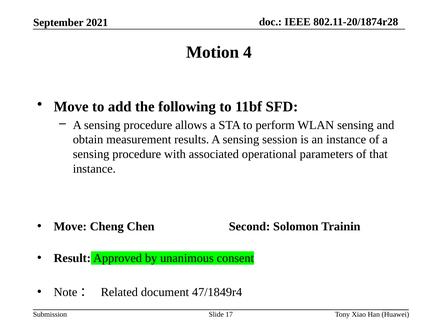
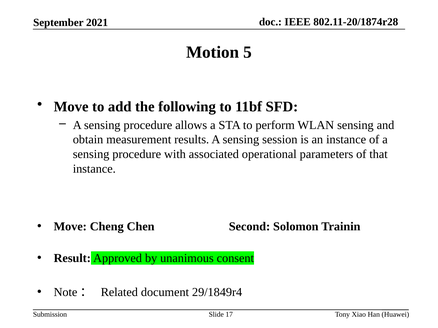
4: 4 -> 5
47/1849r4: 47/1849r4 -> 29/1849r4
